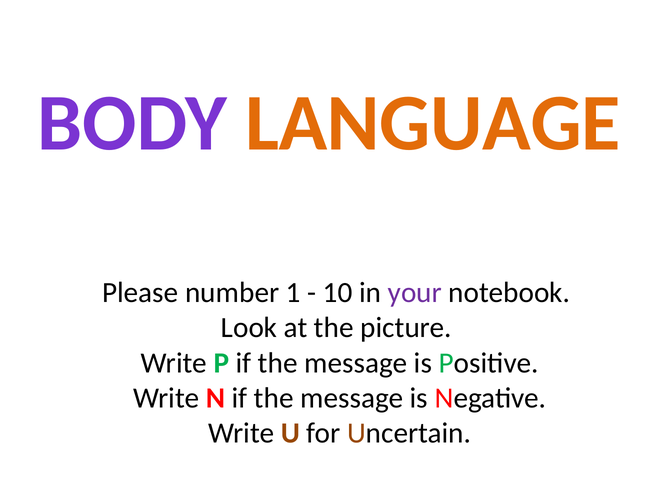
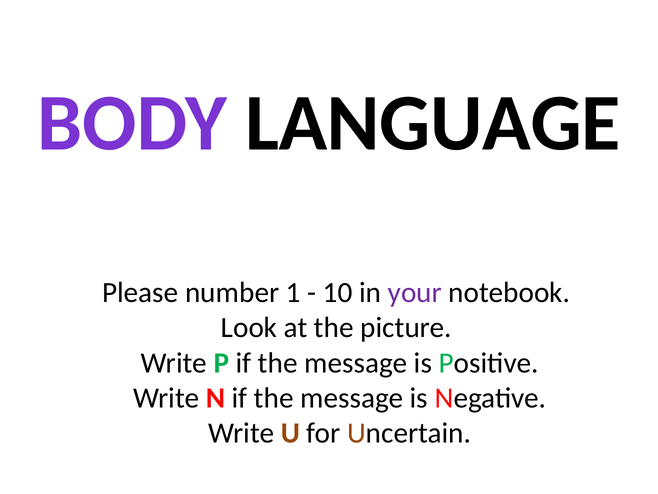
LANGUAGE colour: orange -> black
